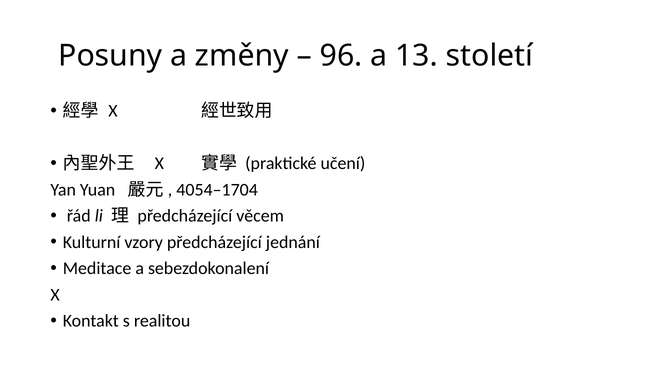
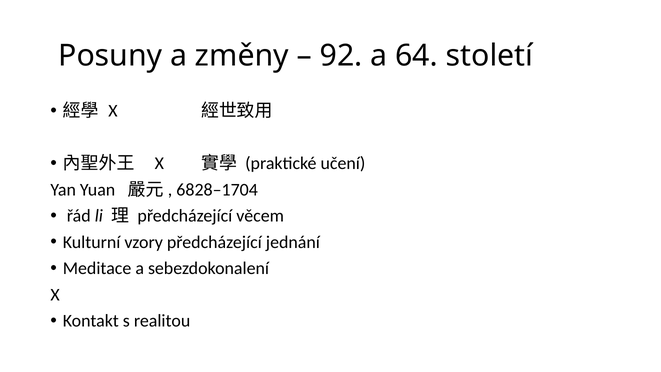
96: 96 -> 92
13: 13 -> 64
4054–1704: 4054–1704 -> 6828–1704
